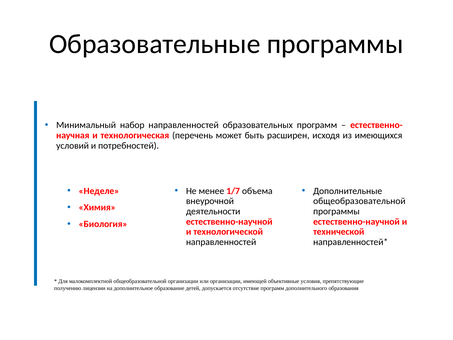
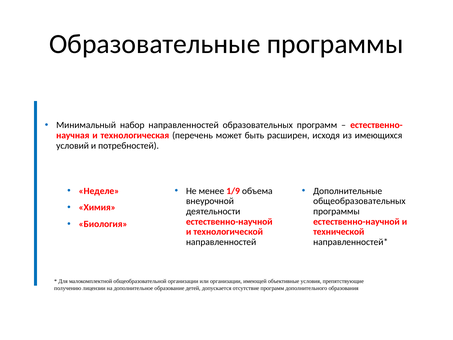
1/7: 1/7 -> 1/9
общеобразовательной at (359, 201): общеобразовательной -> общеобразовательных
